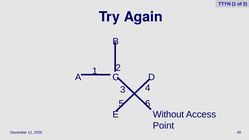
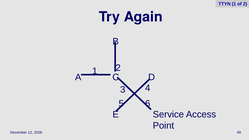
Without: Without -> Service
